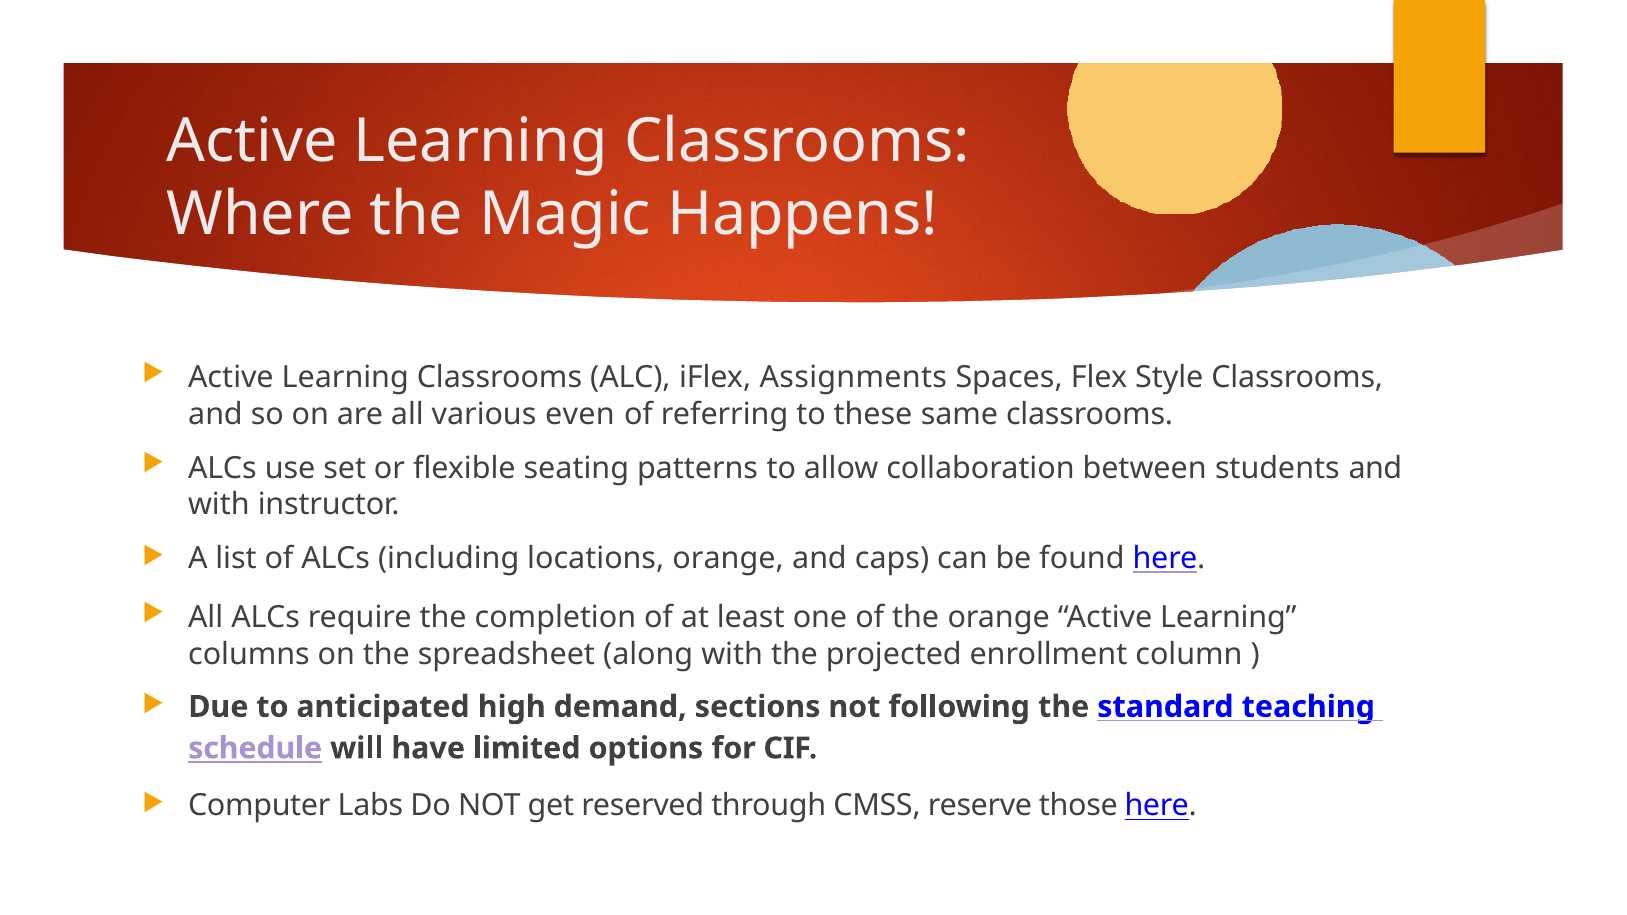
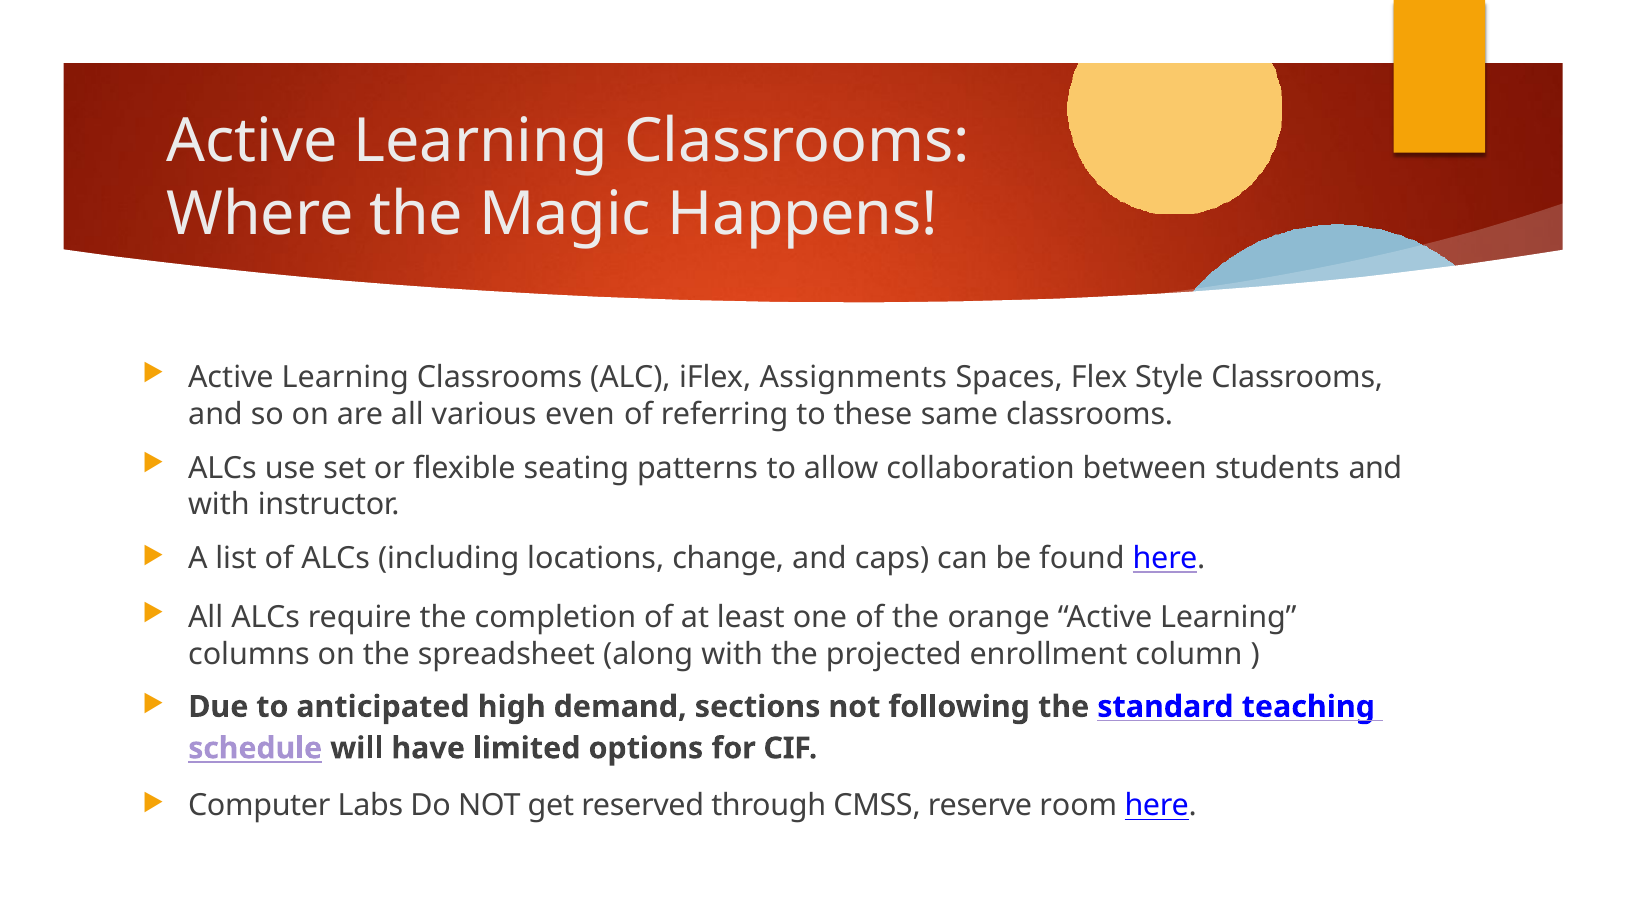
locations orange: orange -> change
those: those -> room
